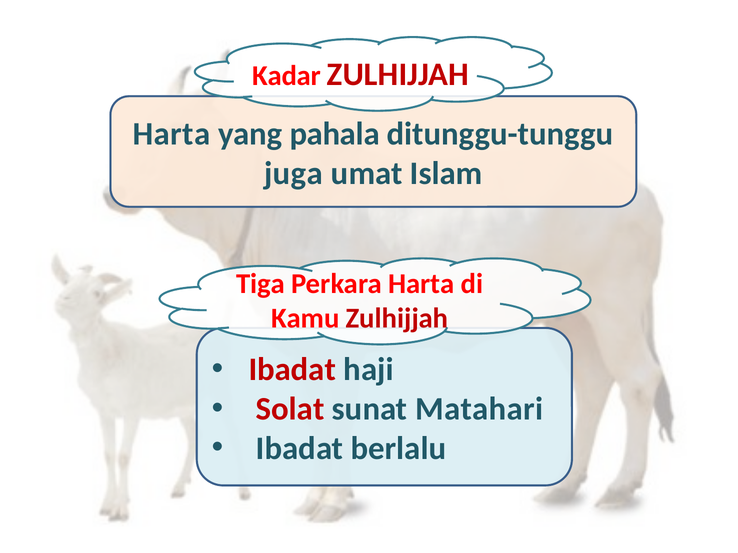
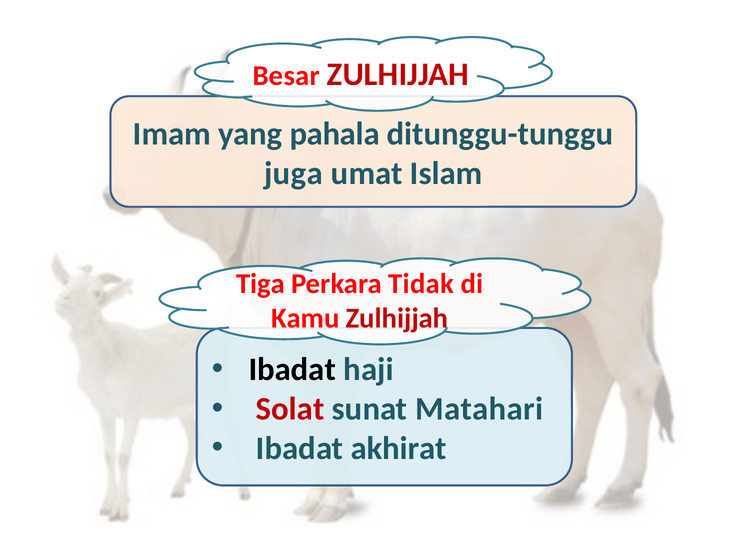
Kadar: Kadar -> Besar
Harta at (172, 134): Harta -> Imam
Perkara Harta: Harta -> Tidak
Ibadat at (292, 370) colour: red -> black
berlalu: berlalu -> akhirat
